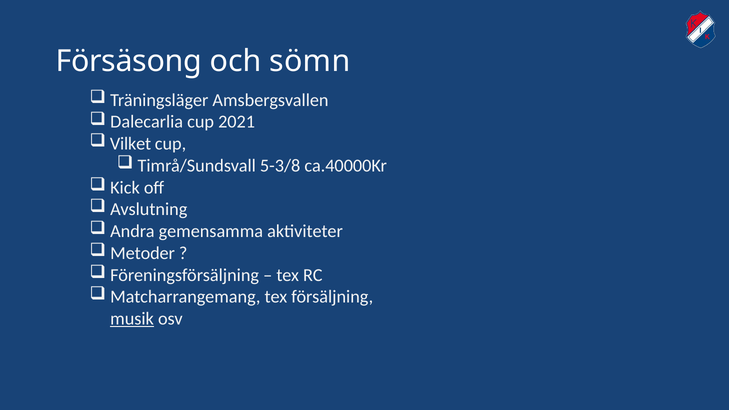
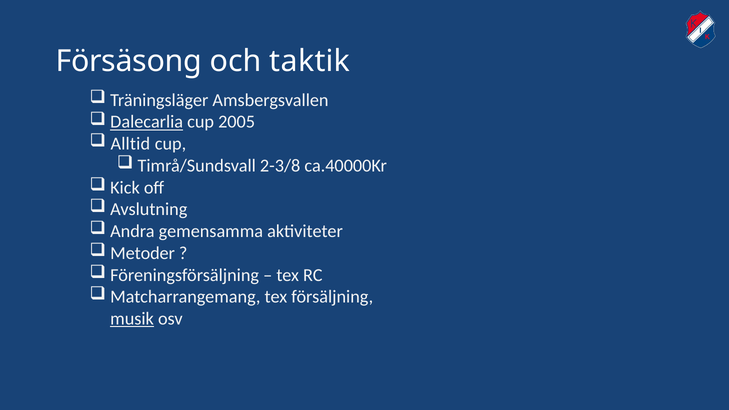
sömn: sömn -> taktik
Dalecarlia underline: none -> present
2021: 2021 -> 2005
Vilket: Vilket -> Alltid
5-3/8: 5-3/8 -> 2-3/8
